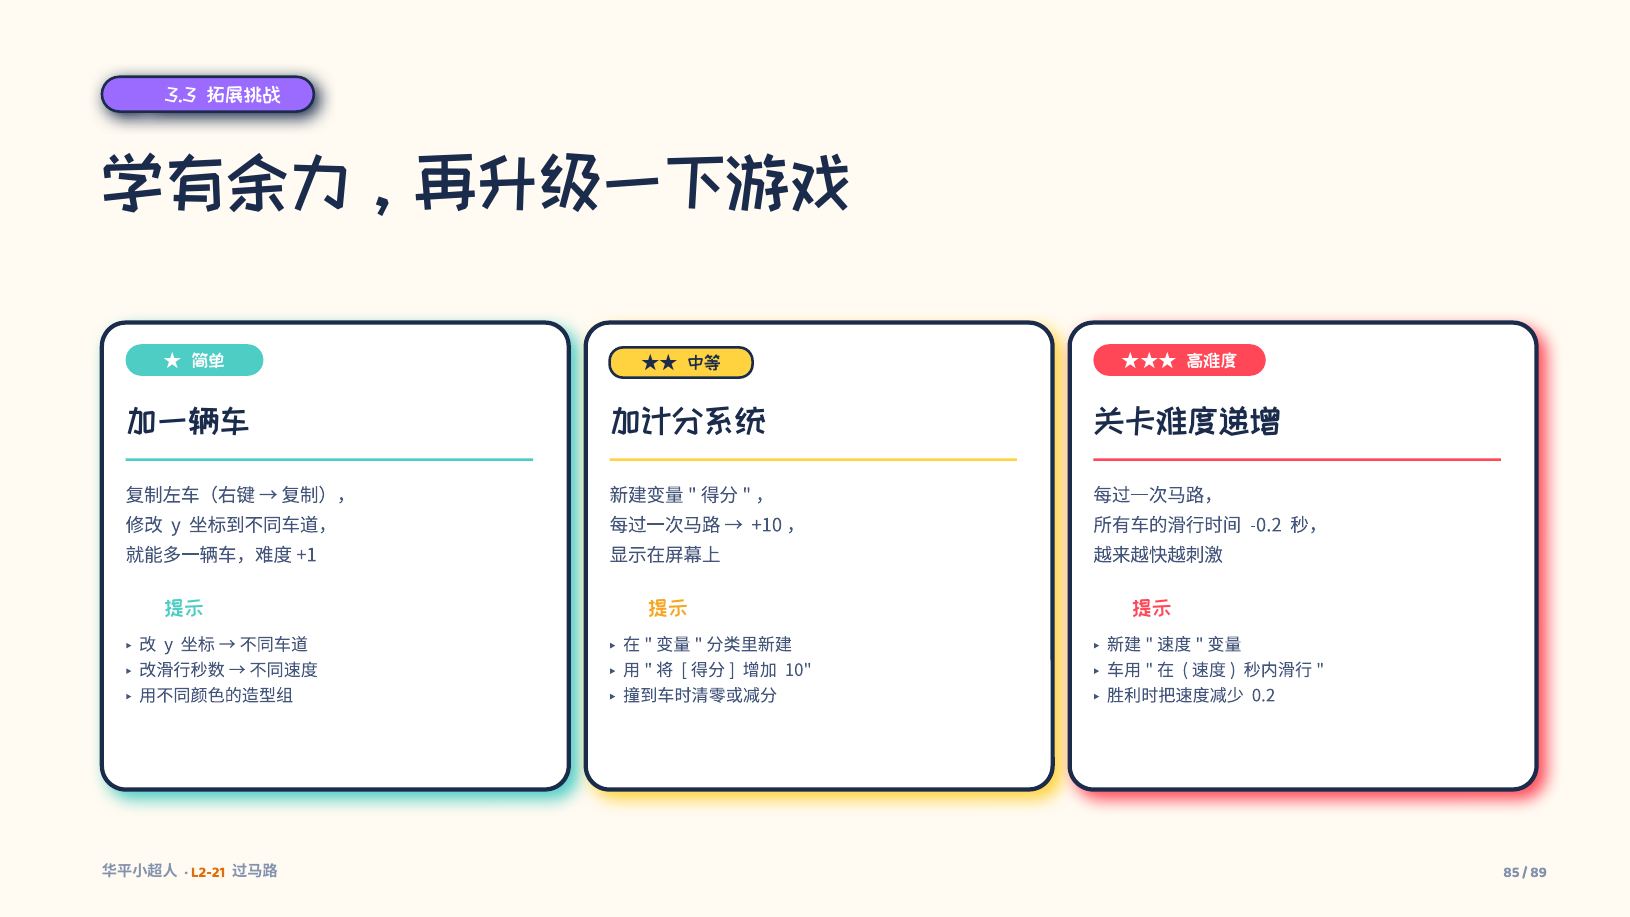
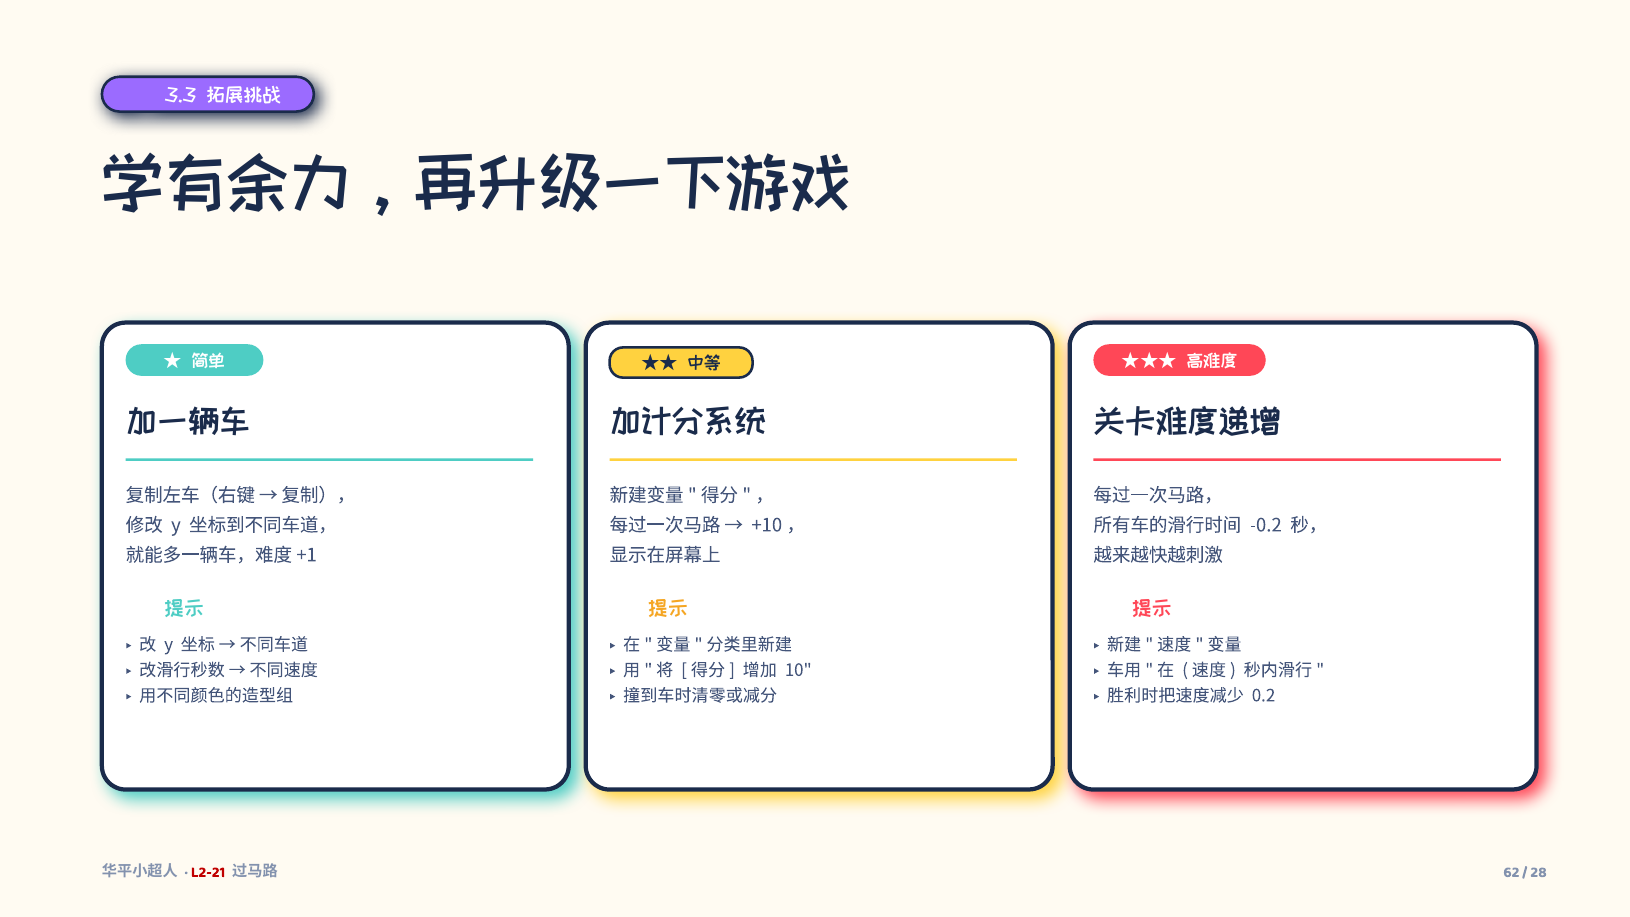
L2-21 colour: orange -> red
85: 85 -> 62
89: 89 -> 28
